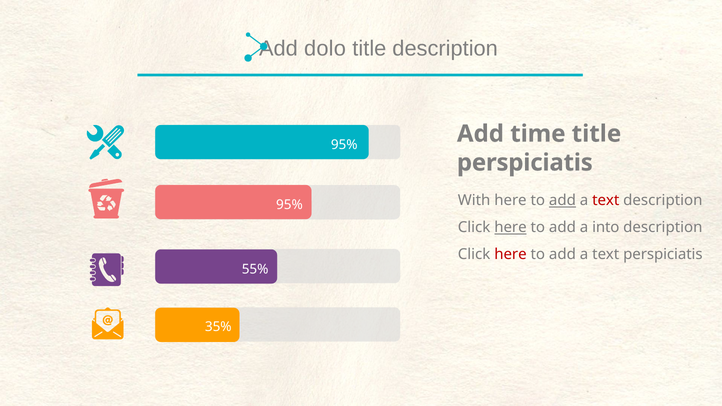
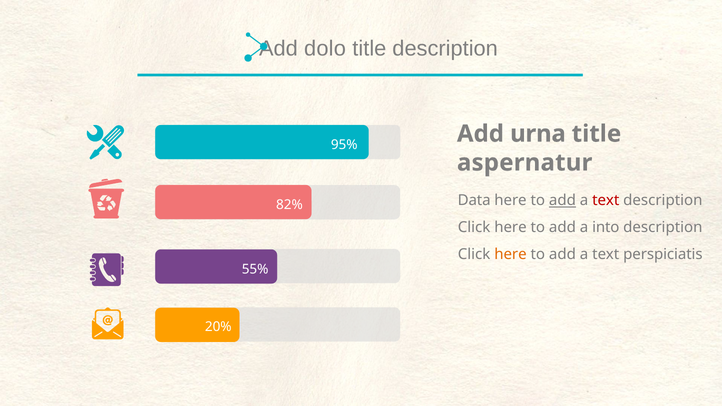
time: time -> urna
perspiciatis at (525, 163): perspiciatis -> aspernatur
With: With -> Data
95% at (289, 205): 95% -> 82%
here at (510, 228) underline: present -> none
here at (510, 255) colour: red -> orange
35%: 35% -> 20%
